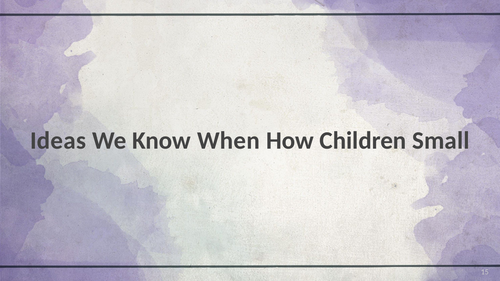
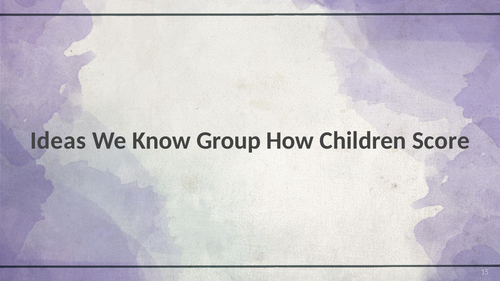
When: When -> Group
Small: Small -> Score
